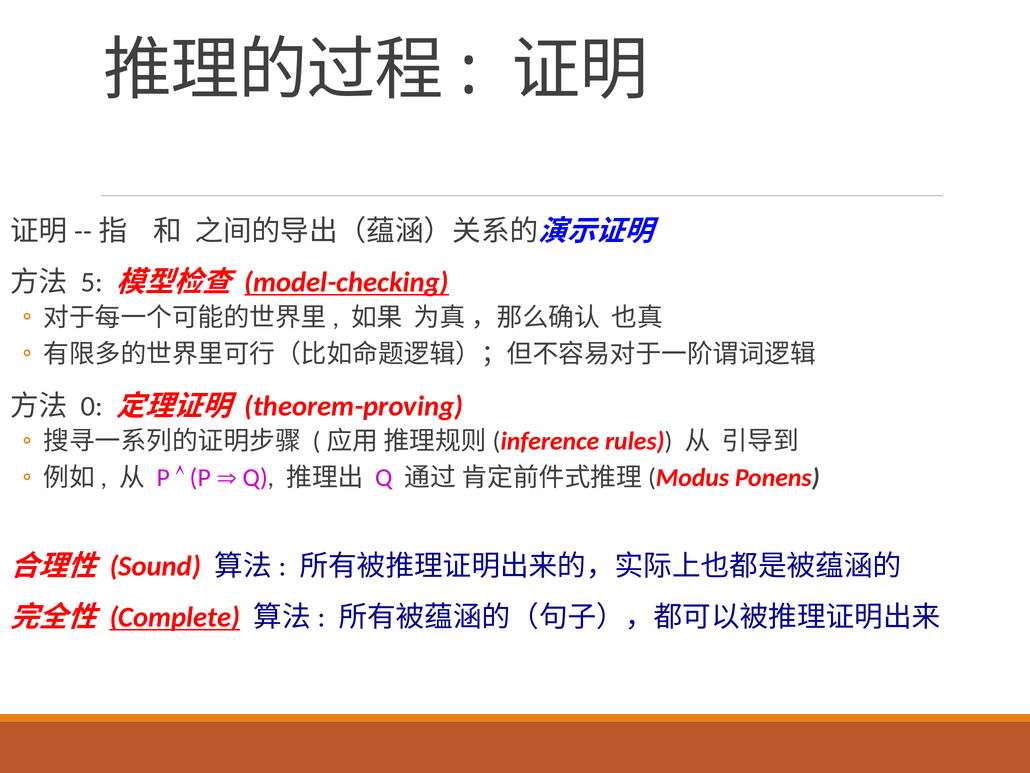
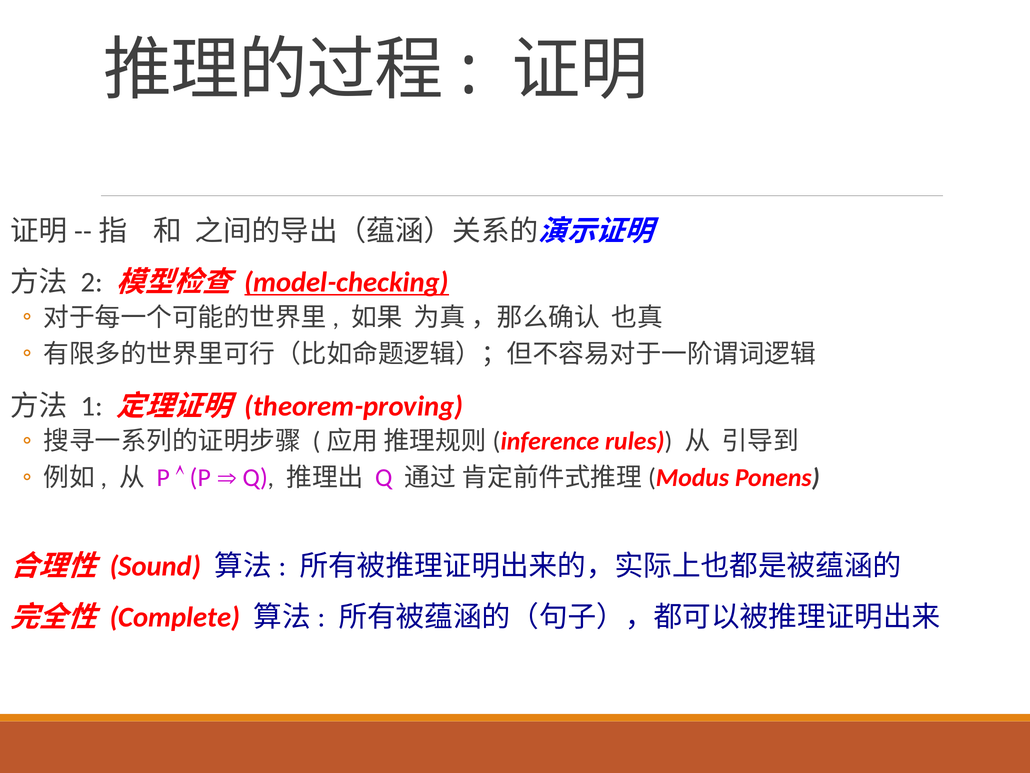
5: 5 -> 2
0: 0 -> 1
Complete underline: present -> none
